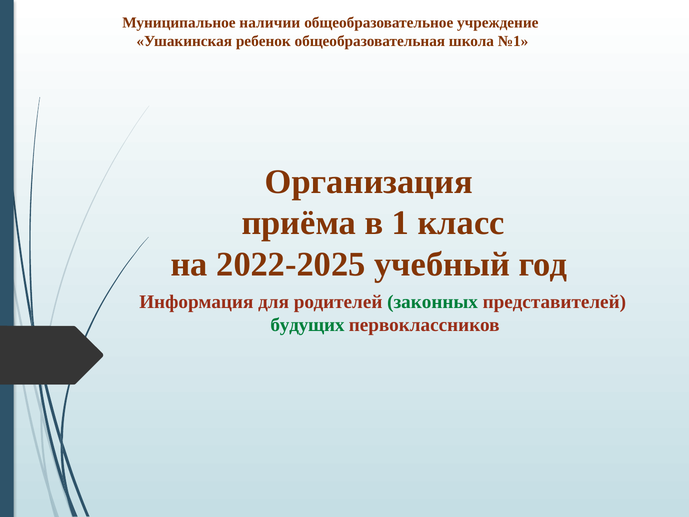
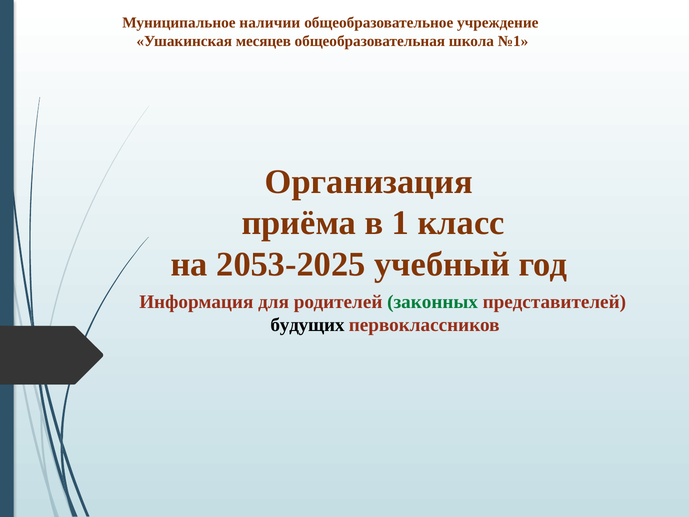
ребенок: ребенок -> месяцев
2022-2025: 2022-2025 -> 2053-2025
будущих colour: green -> black
